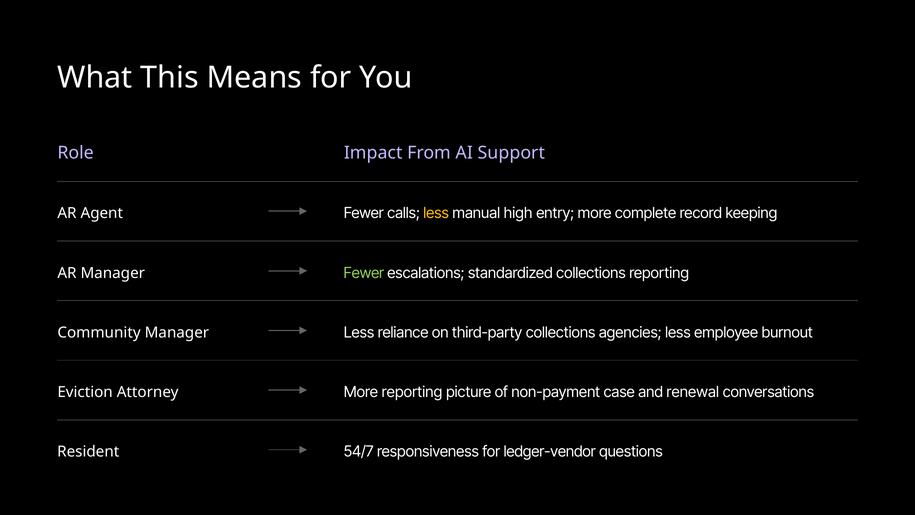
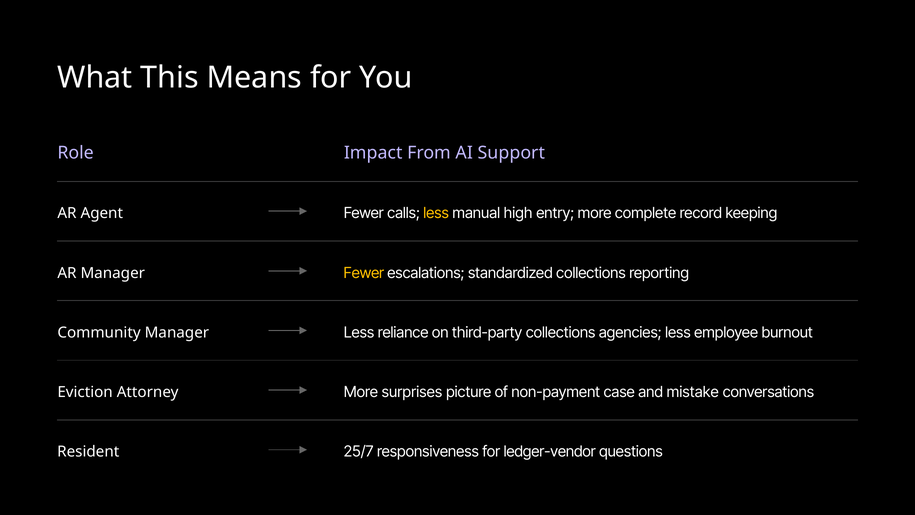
Fewer at (364, 273) colour: light green -> yellow
More reporting: reporting -> surprises
renewal: renewal -> mistake
54/7: 54/7 -> 25/7
